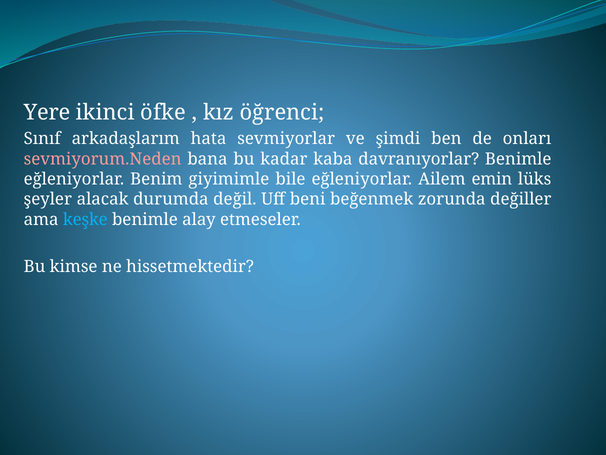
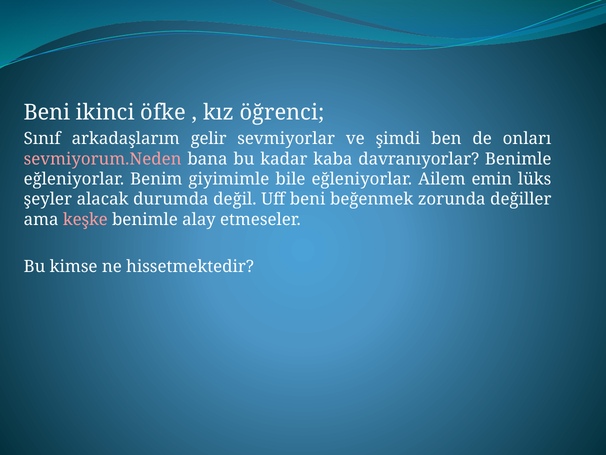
Yere at (47, 112): Yere -> Beni
hata: hata -> gelir
keşke colour: light blue -> pink
